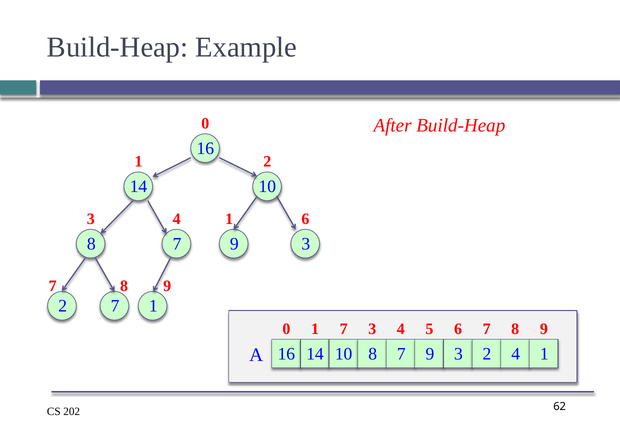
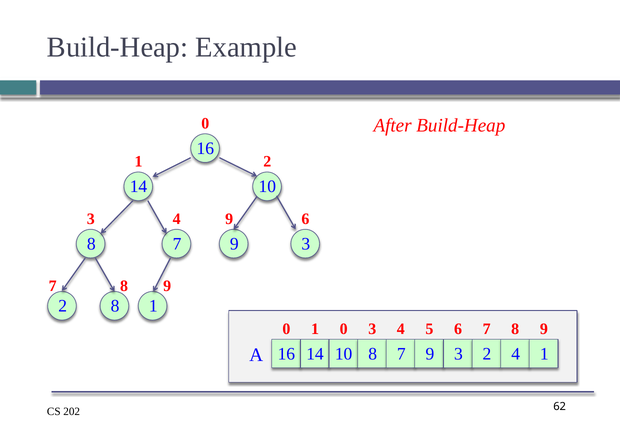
4 1: 1 -> 9
2 7: 7 -> 8
0 1 7: 7 -> 0
